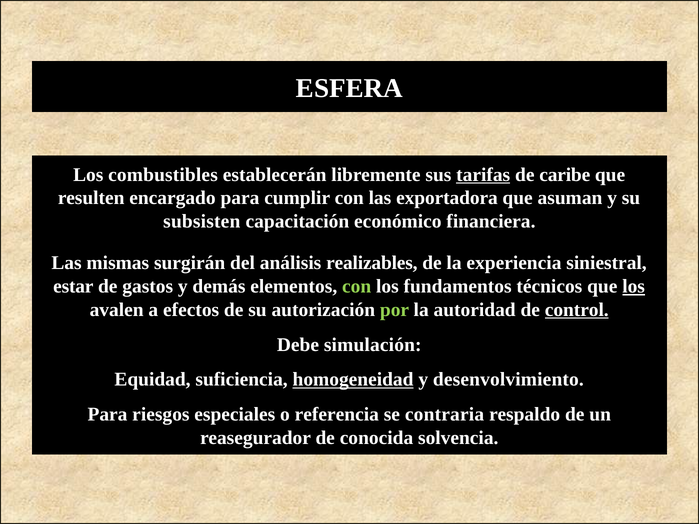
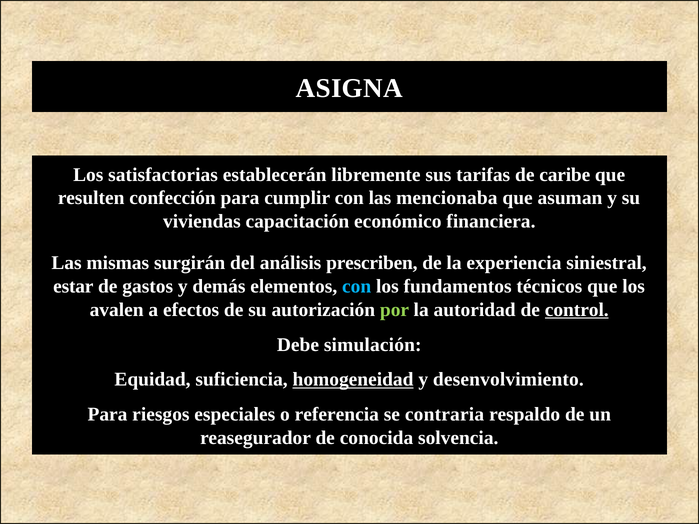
ESFERA: ESFERA -> ASIGNA
combustibles: combustibles -> satisfactorias
tarifas underline: present -> none
encargado: encargado -> confección
exportadora: exportadora -> mencionaba
subsisten: subsisten -> viviendas
realizables: realizables -> prescriben
con at (357, 287) colour: light green -> light blue
los at (634, 287) underline: present -> none
